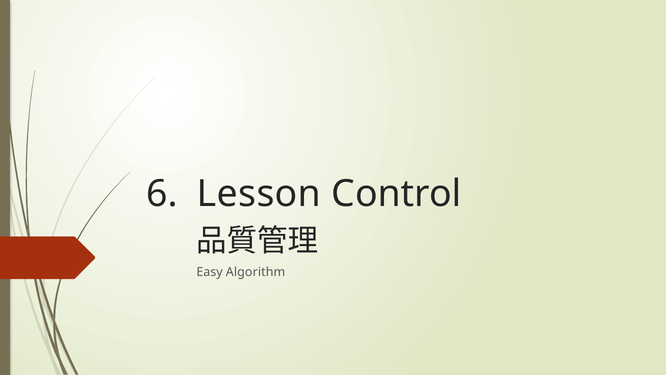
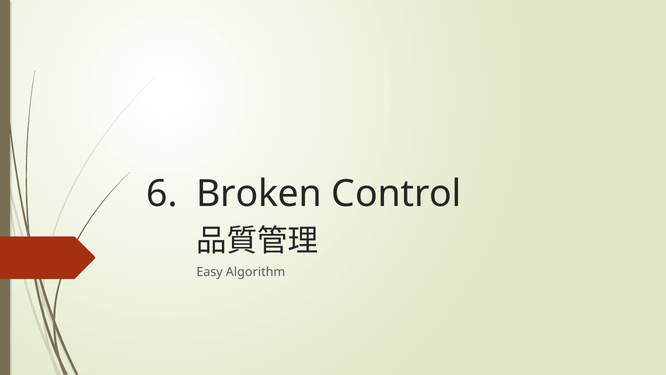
Lesson: Lesson -> Broken
